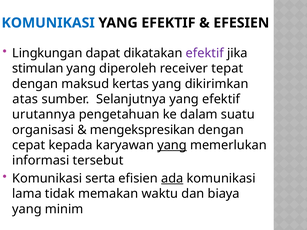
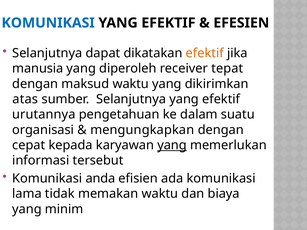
Lingkungan at (47, 53): Lingkungan -> Selanjutnya
efektif at (205, 53) colour: purple -> orange
stimulan: stimulan -> manusia
maksud kertas: kertas -> waktu
mengekspresikan: mengekspresikan -> mengungkapkan
serta: serta -> anda
ada underline: present -> none
